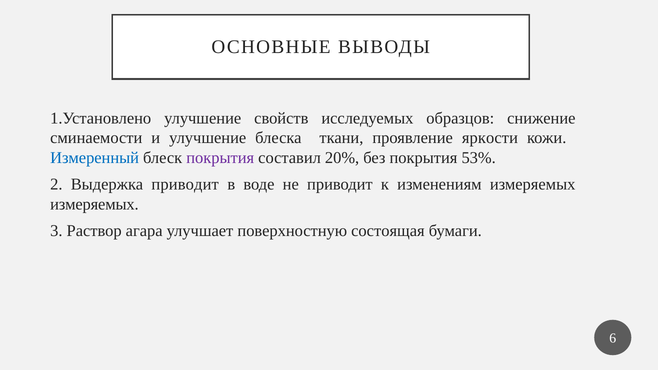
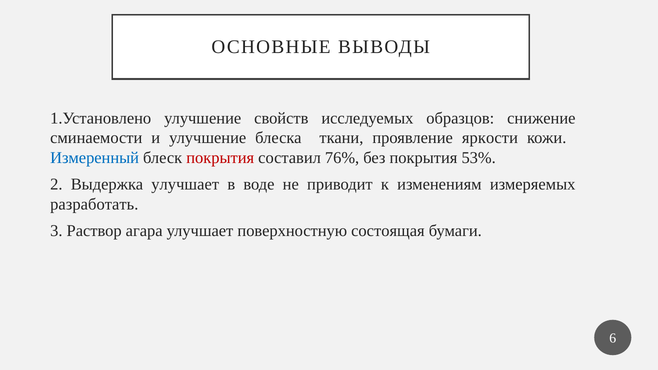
покрытия at (220, 158) colour: purple -> red
20%: 20% -> 76%
Выдержка приводит: приводит -> улучшает
измеряемых at (94, 204): измеряемых -> разработать
